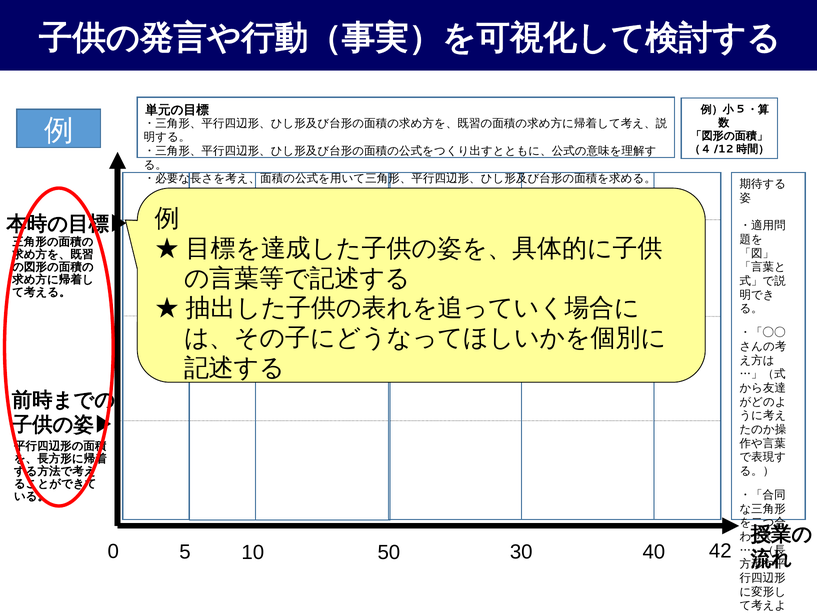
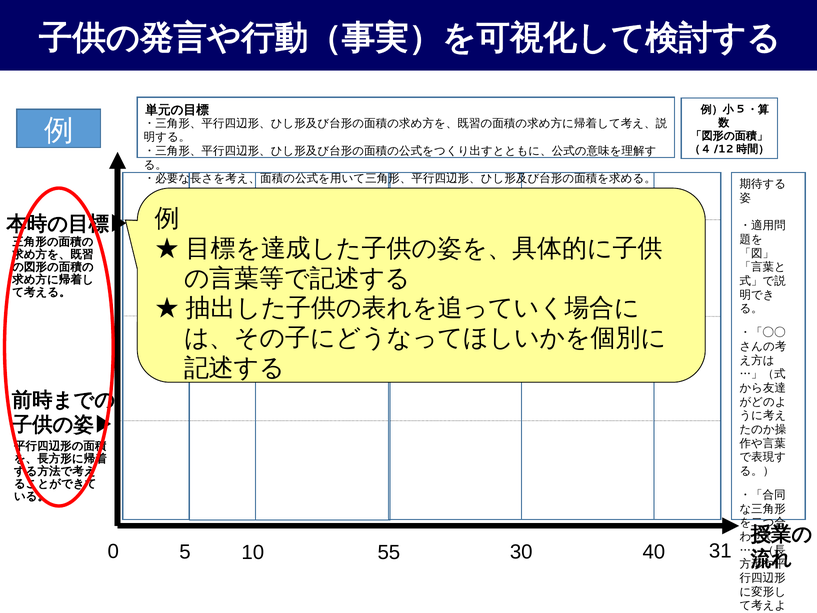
50: 50 -> 55
42: 42 -> 31
